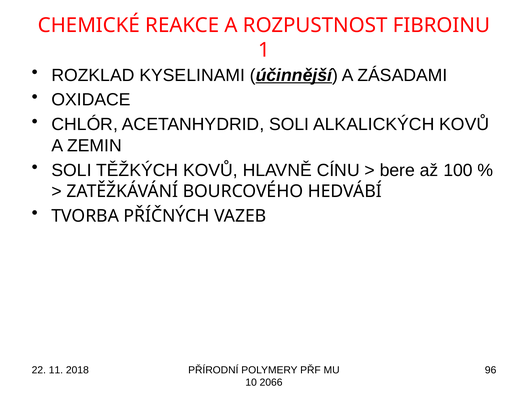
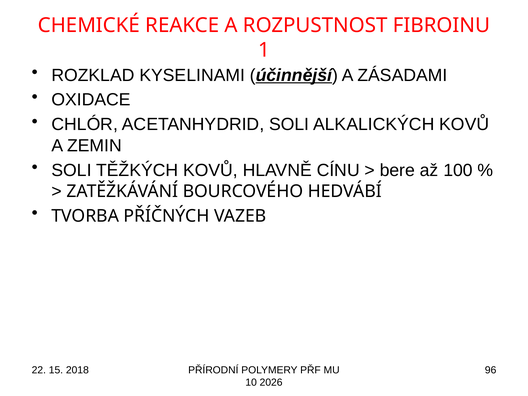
11: 11 -> 15
2066: 2066 -> 2026
